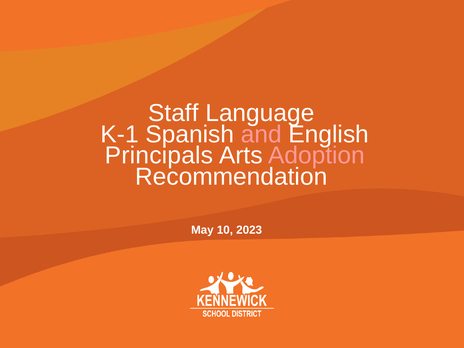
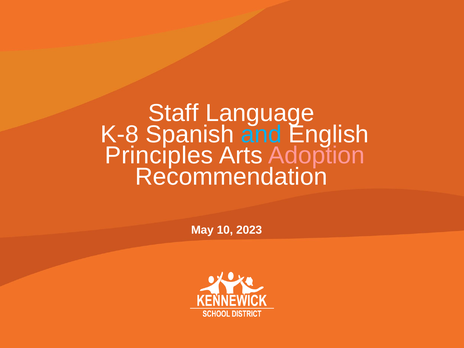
K-1: K-1 -> K-8
and colour: pink -> light blue
Principals: Principals -> Principles
